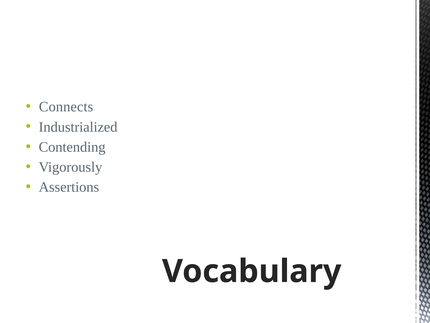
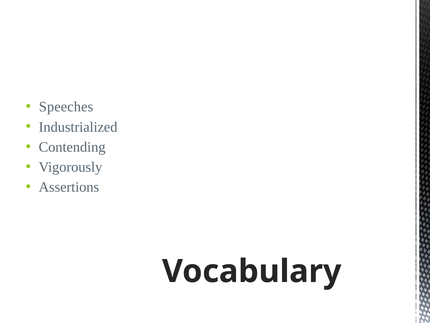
Connects: Connects -> Speeches
